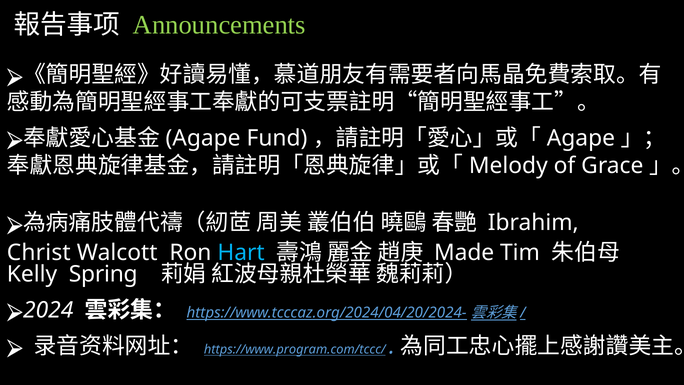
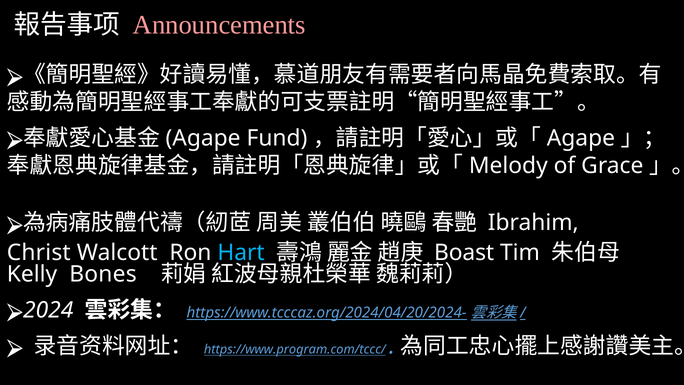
Announcements colour: light green -> pink
Made: Made -> Boast
Spring: Spring -> Bones
